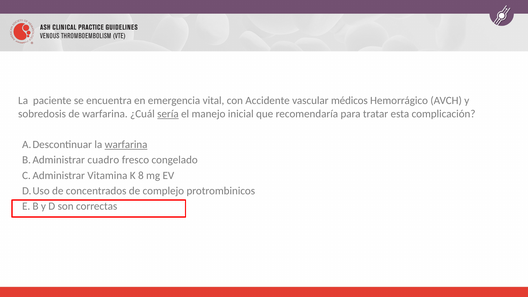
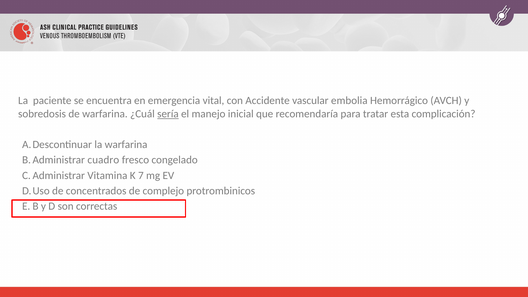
médicos: médicos -> embolia
warfarina at (126, 145) underline: present -> none
8: 8 -> 7
